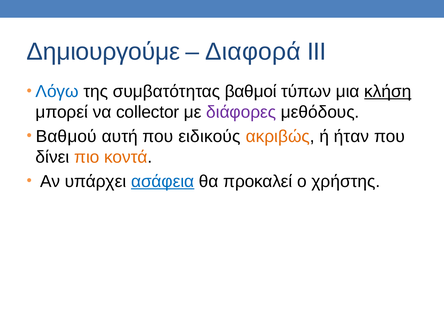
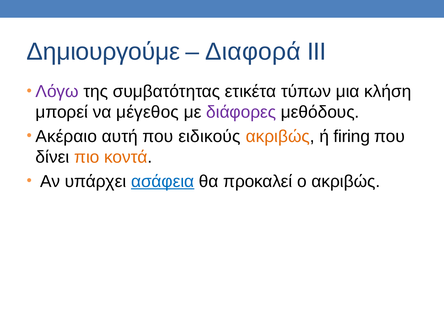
Λόγω colour: blue -> purple
βαθμοί: βαθμοί -> ετικέτα
κλήση underline: present -> none
collector: collector -> μέγεθος
Βαθμού: Βαθμού -> Ακέραιο
ήταν: ήταν -> firing
ο χρήστης: χρήστης -> ακριβώς
